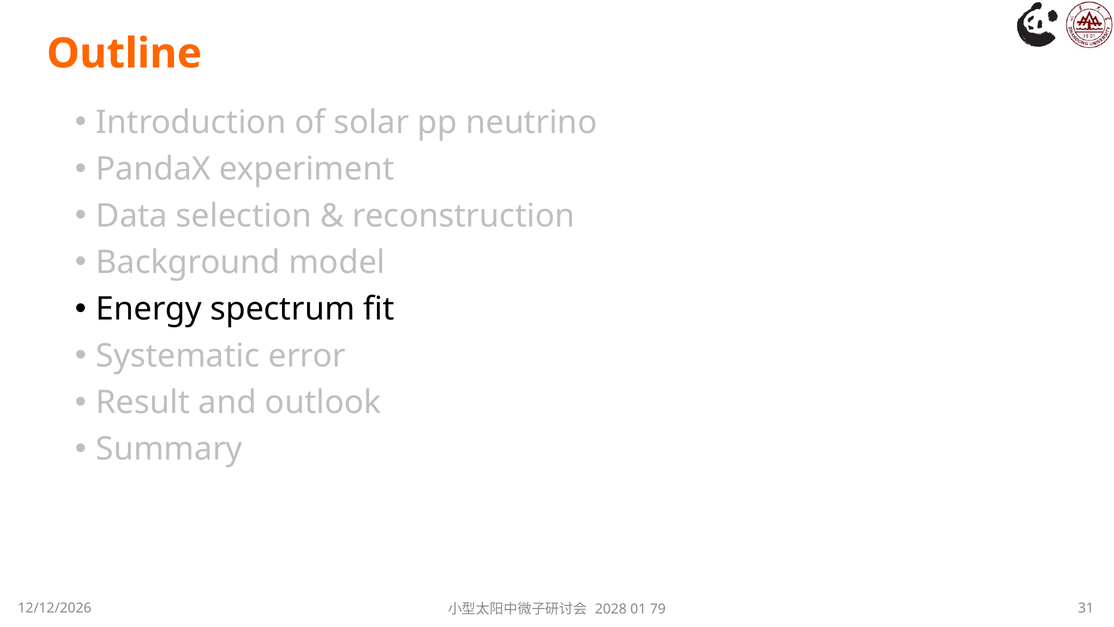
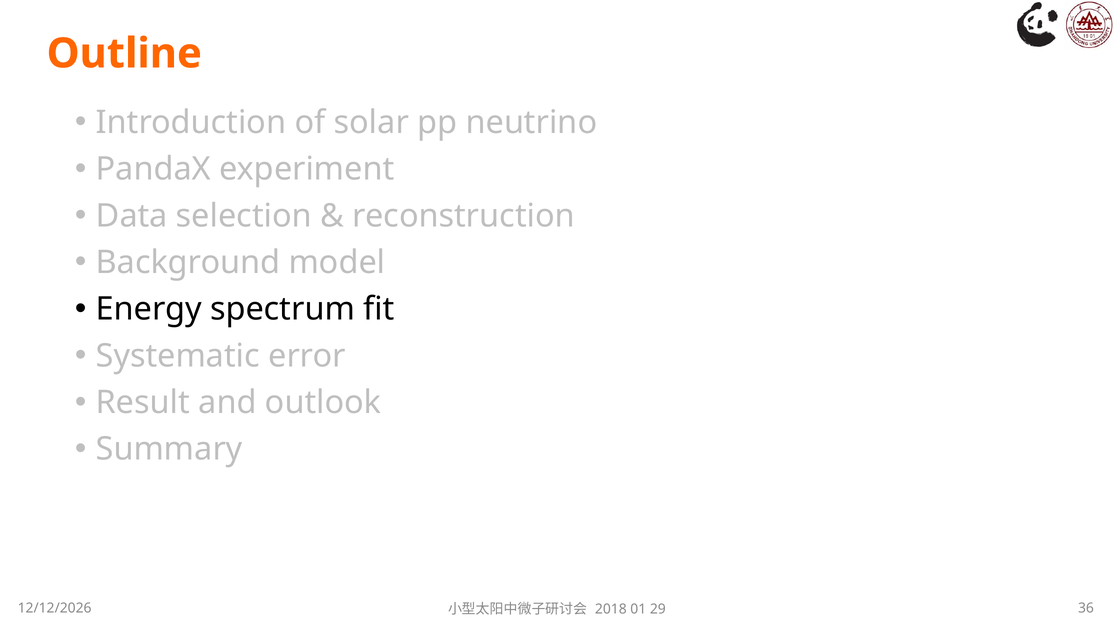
2028: 2028 -> 2018
79: 79 -> 29
31: 31 -> 36
